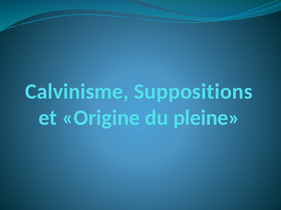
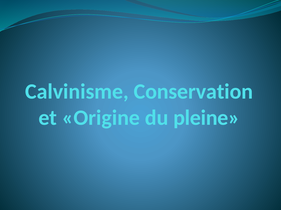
Suppositions: Suppositions -> Conservation
